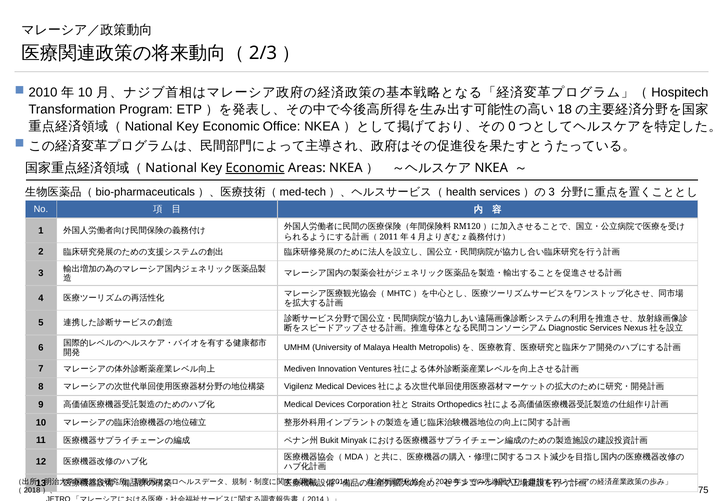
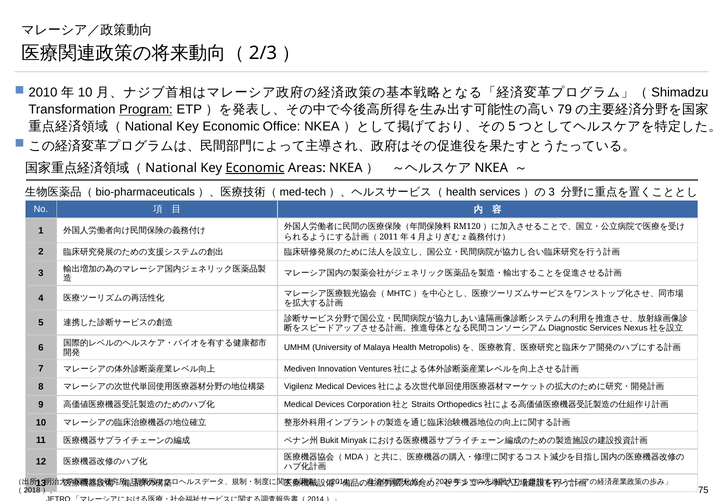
Hospitech: Hospitech -> Shimadzu
Program underline: none -> present
18: 18 -> 79
0 at (512, 127): 0 -> 5
